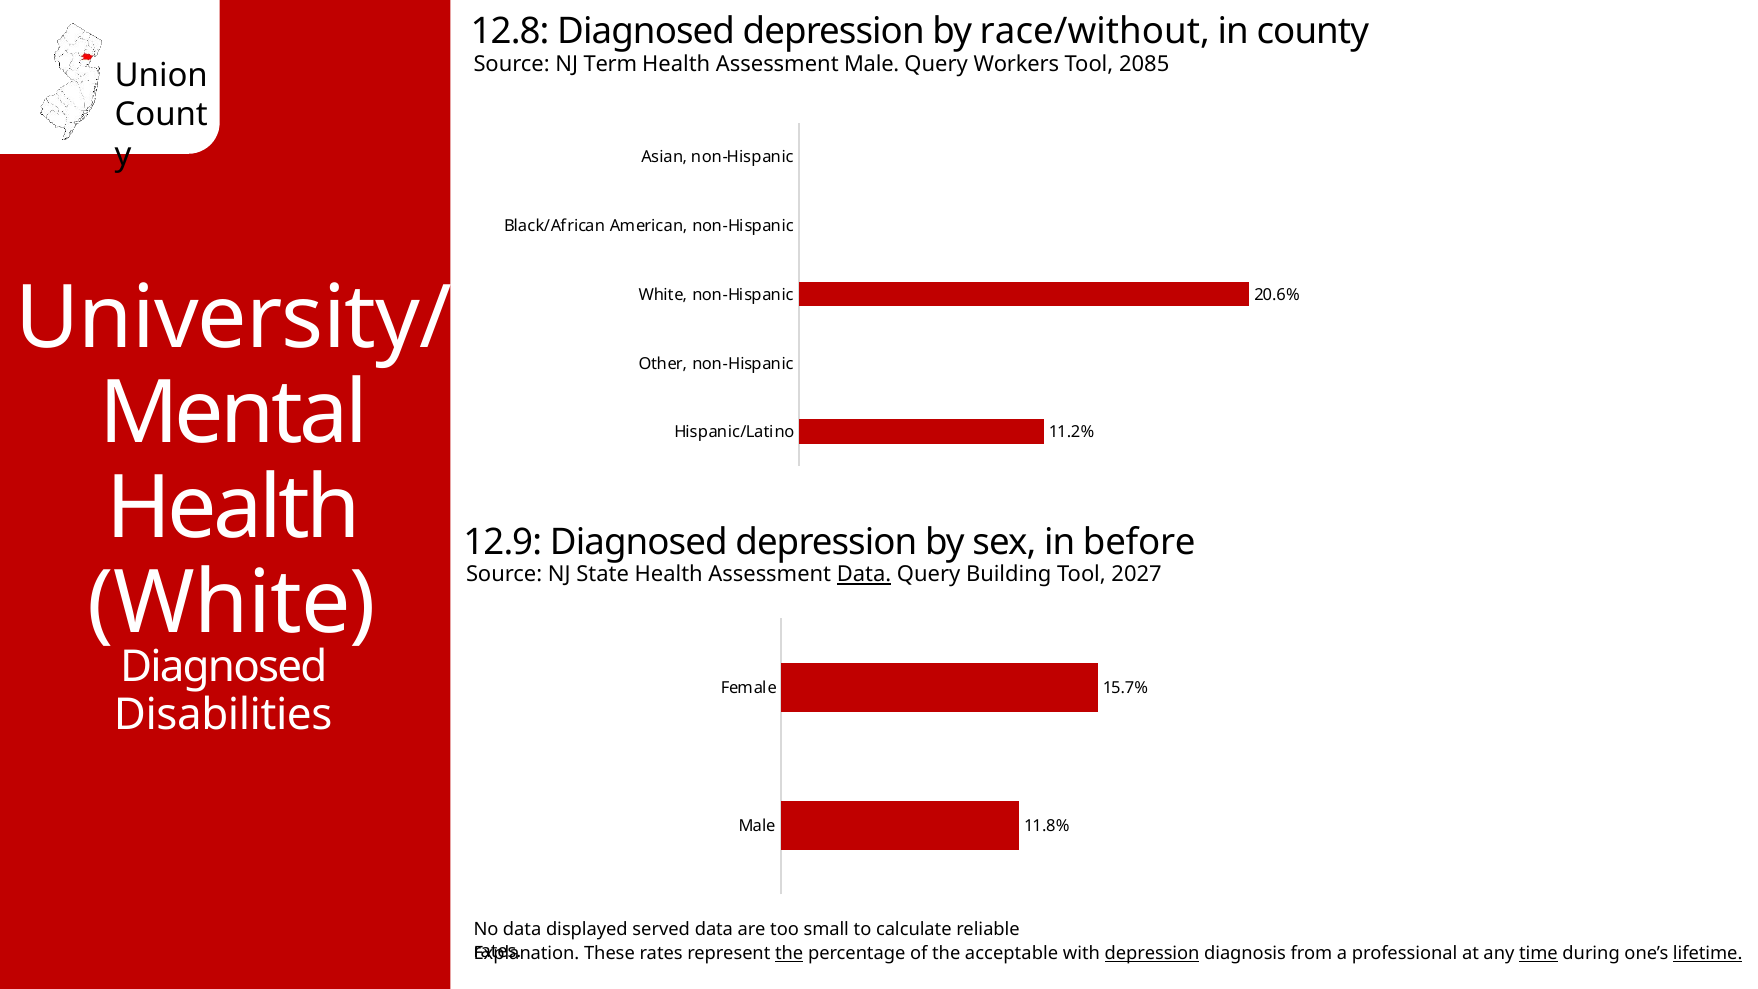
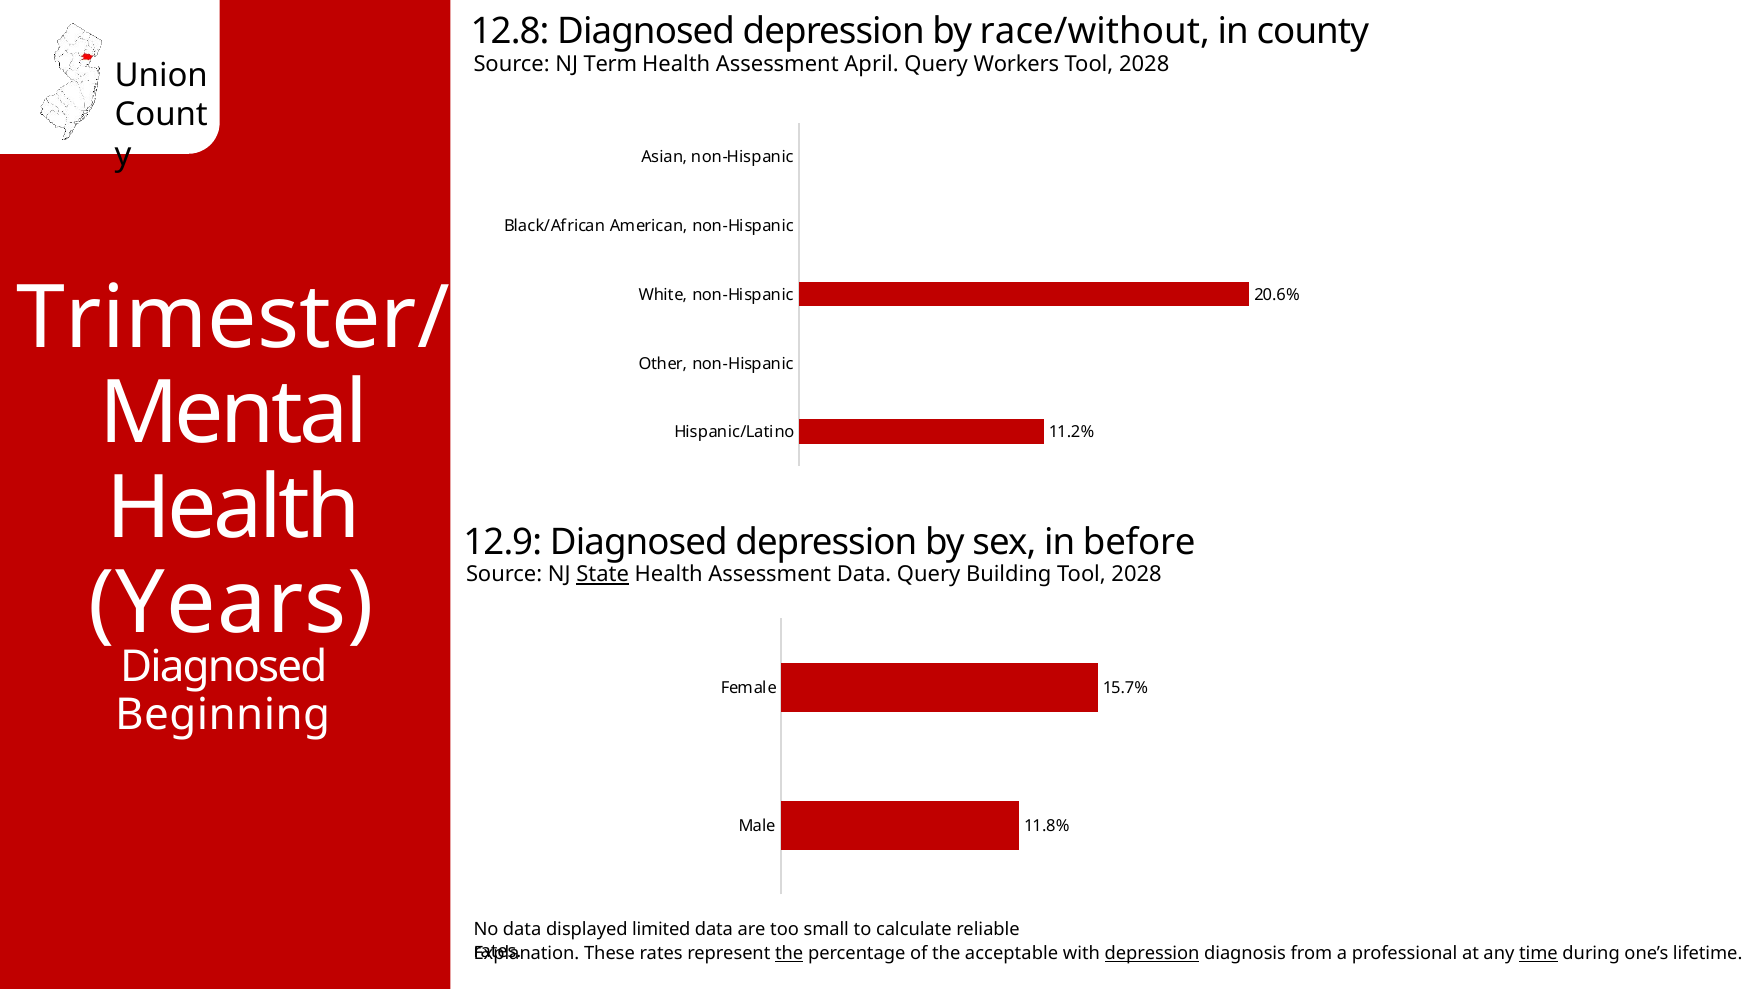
Assessment Male: Male -> April
2085 at (1144, 64): 2085 -> 2028
University/: University/ -> Trimester/
State underline: none -> present
Data at (864, 574) underline: present -> none
Building Tool 2027: 2027 -> 2028
White at (232, 603): White -> Years
Disabilities: Disabilities -> Beginning
served: served -> limited
lifetime underline: present -> none
